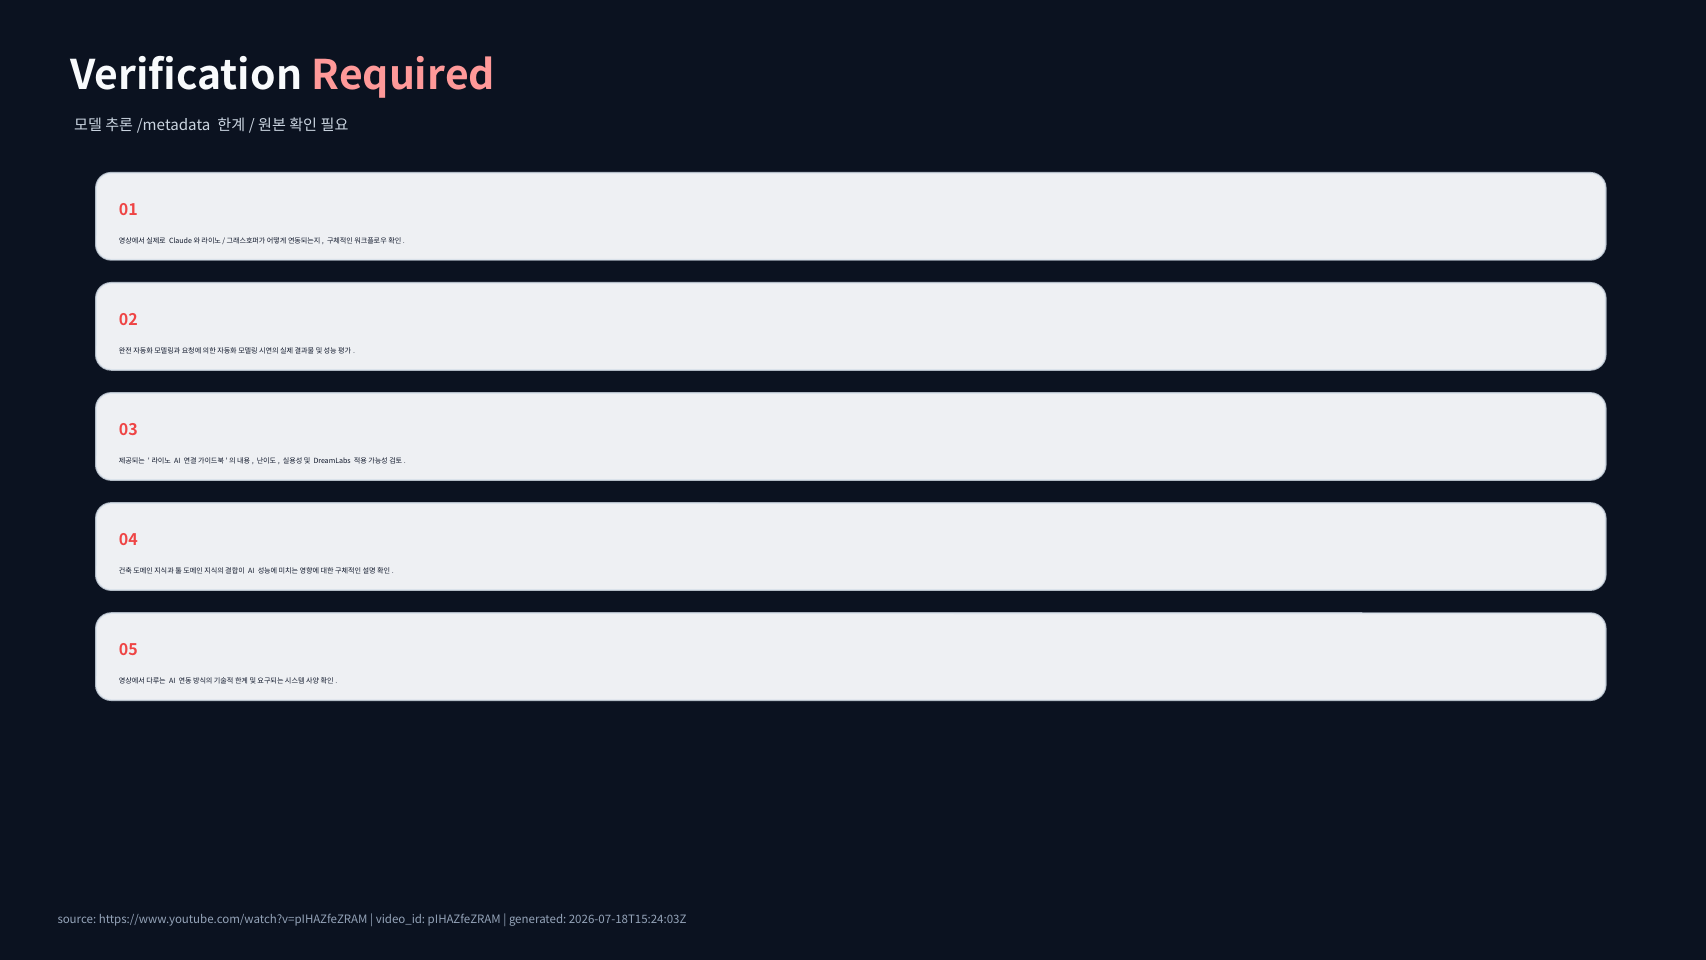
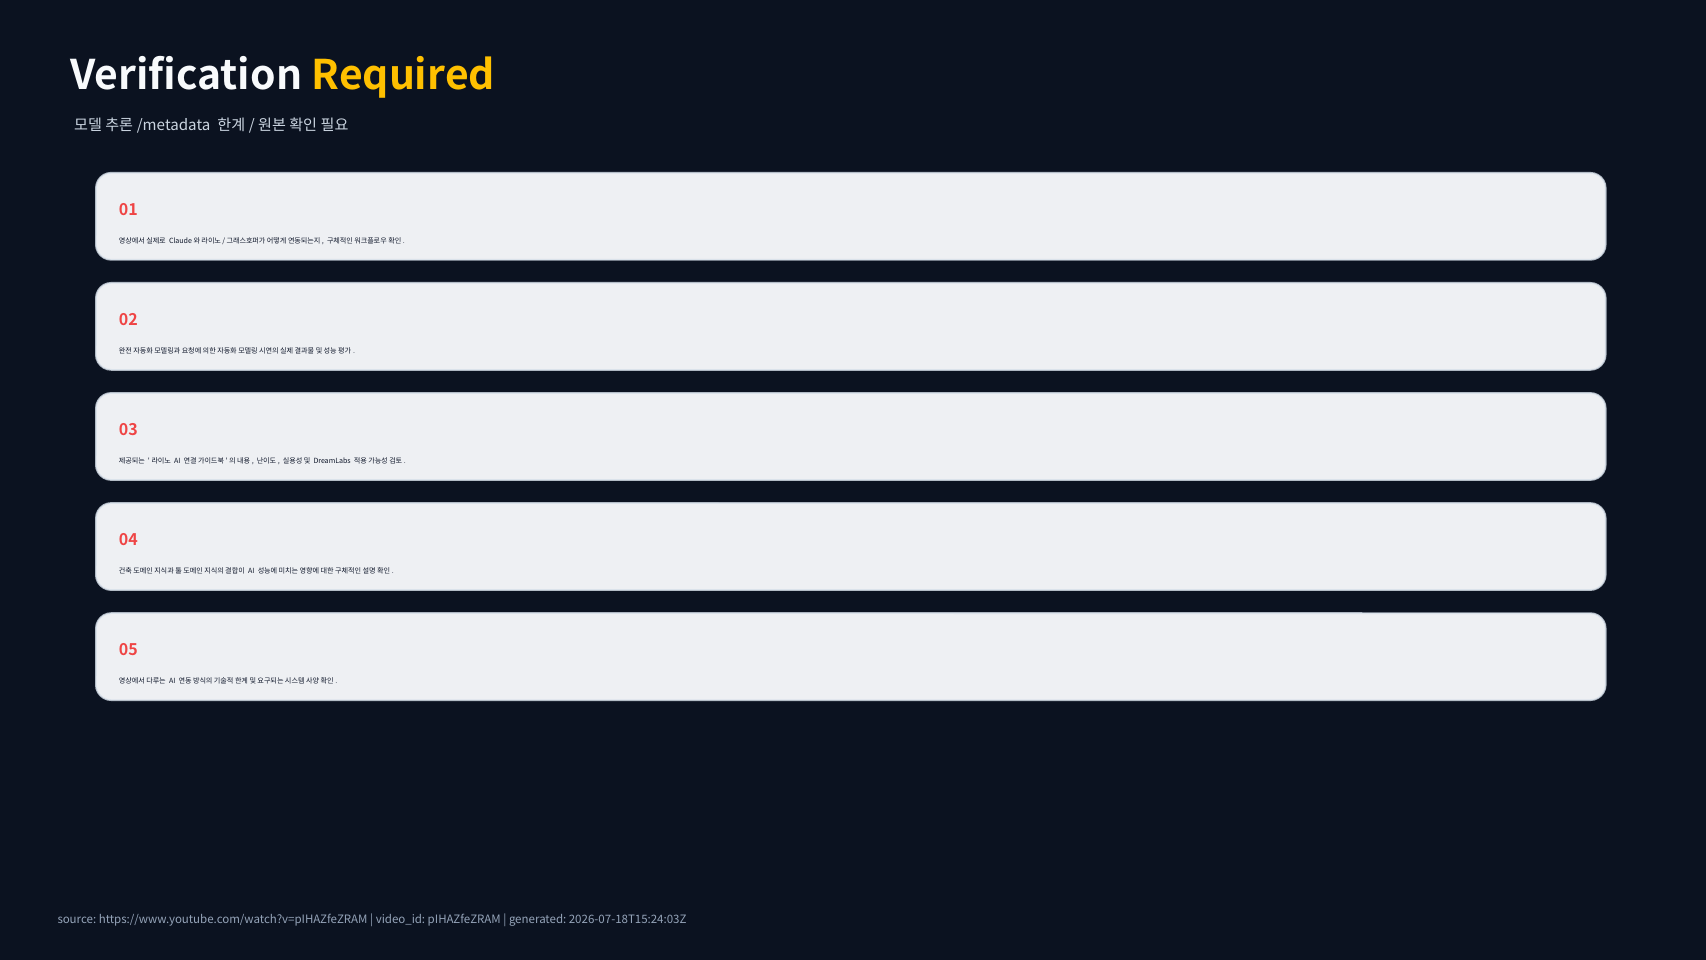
Required colour: pink -> yellow
